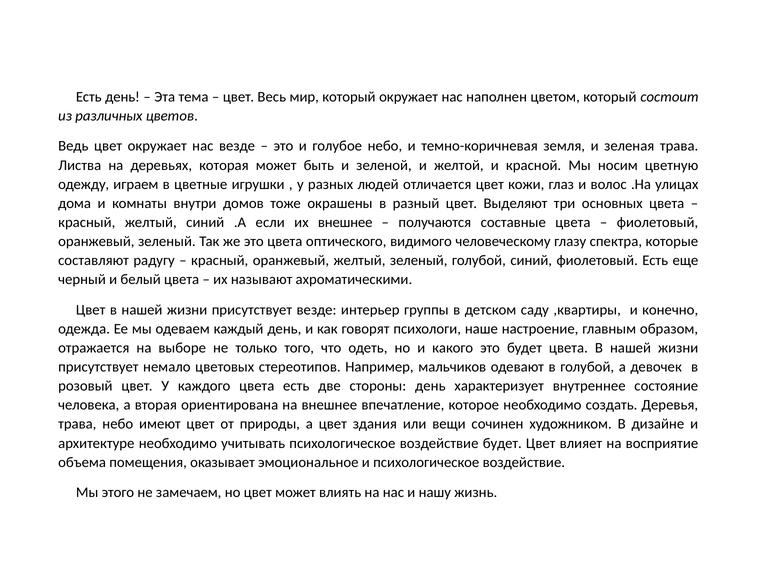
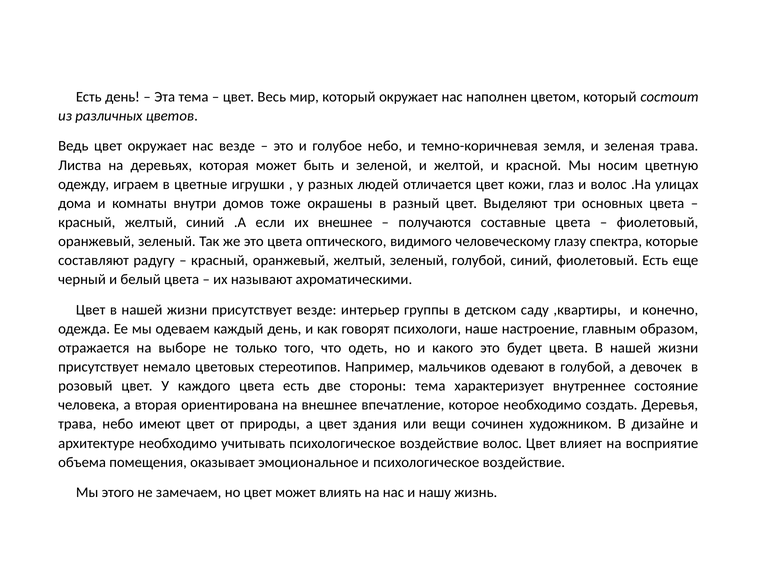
стороны день: день -> тема
воздействие будет: будет -> волос
